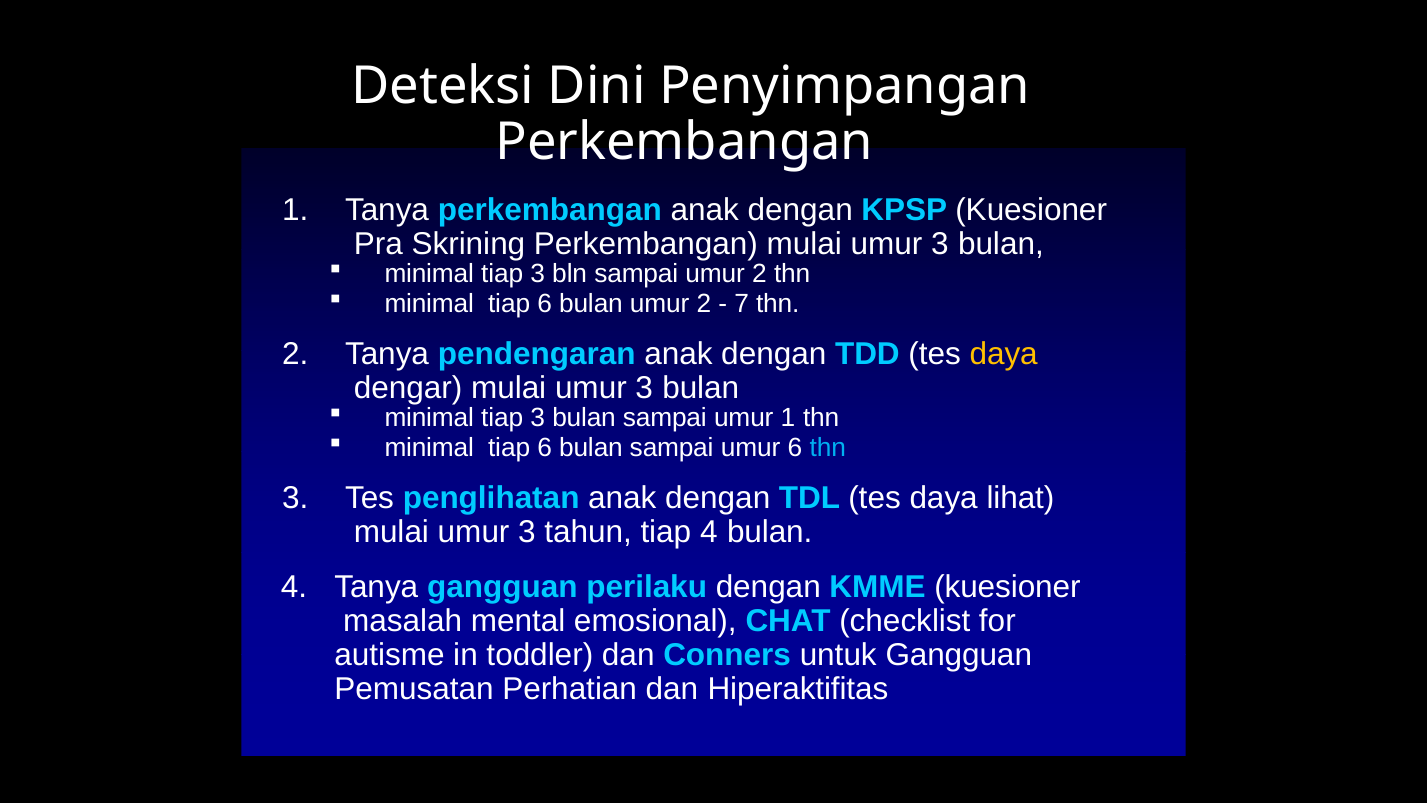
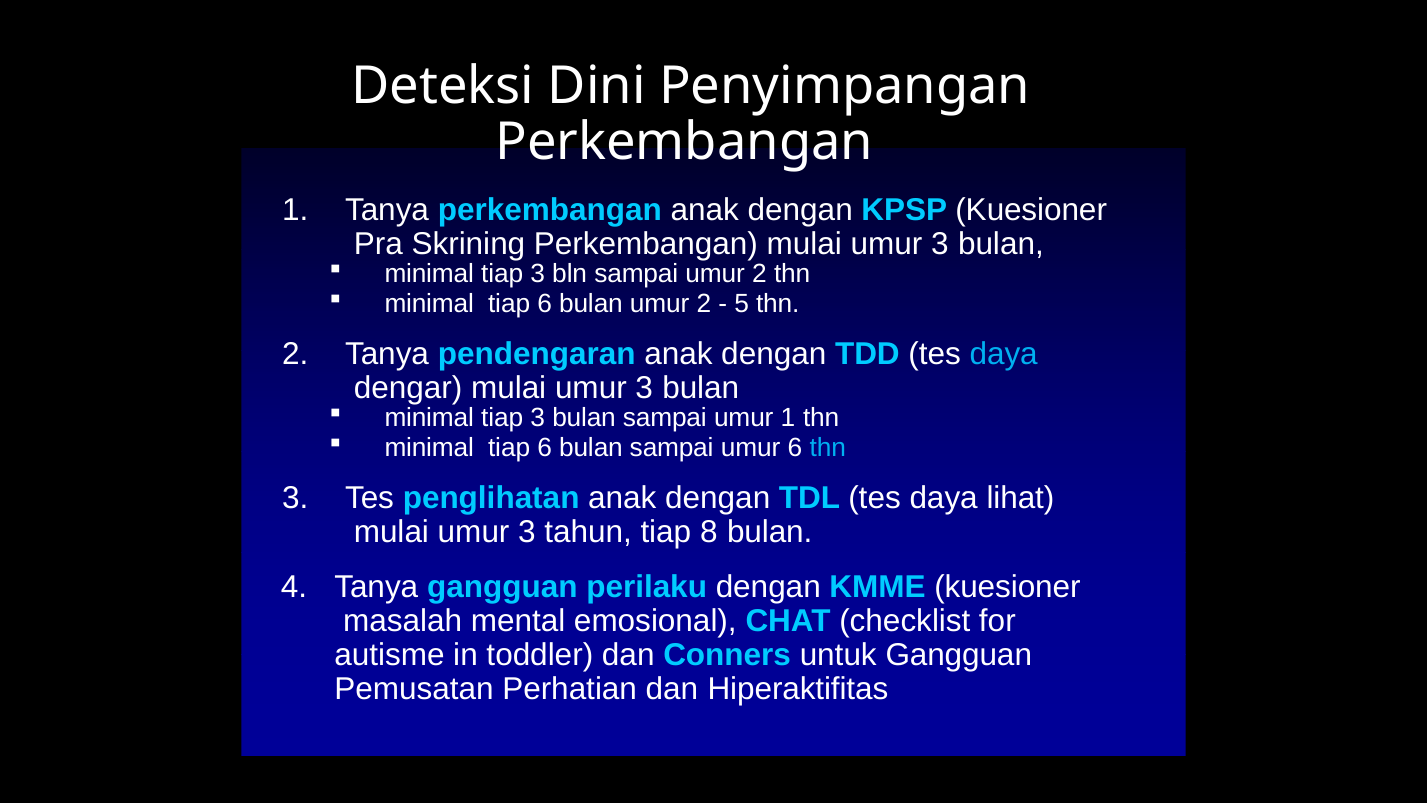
7: 7 -> 5
daya at (1004, 354) colour: yellow -> light blue
tiap 4: 4 -> 8
